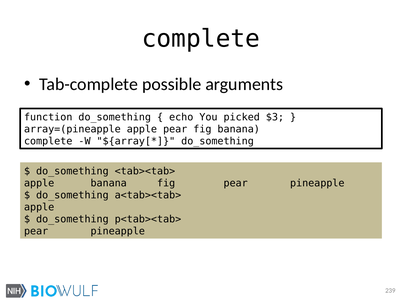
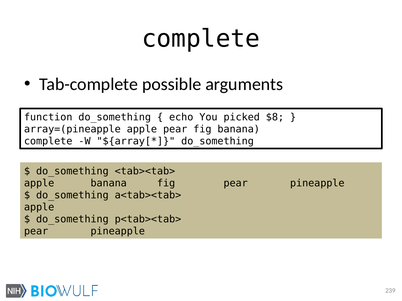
$3: $3 -> $8
